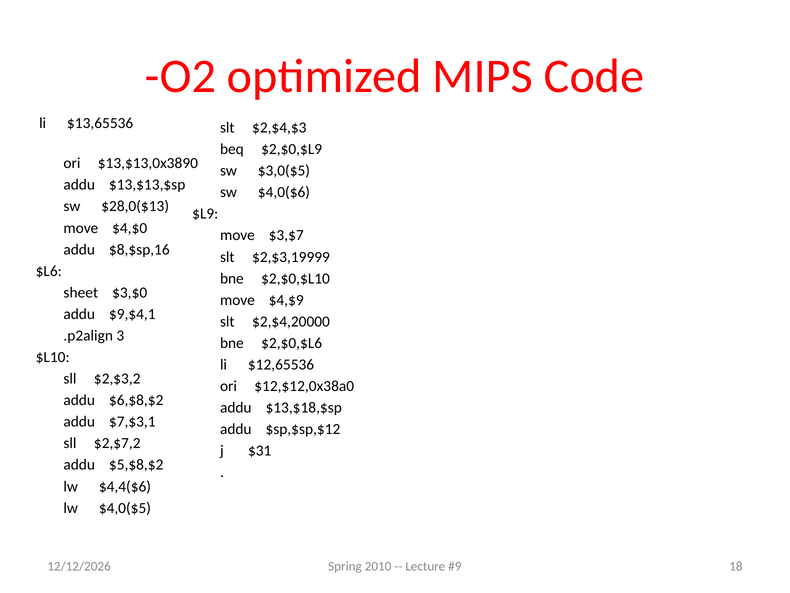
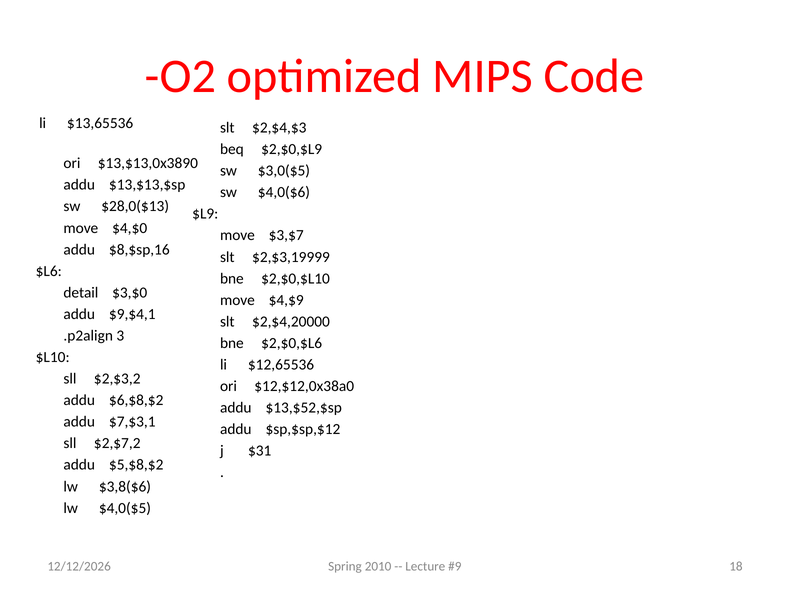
sheet: sheet -> detail
$13,$18,$sp: $13,$18,$sp -> $13,$52,$sp
$4,4($6: $4,4($6 -> $3,8($6
